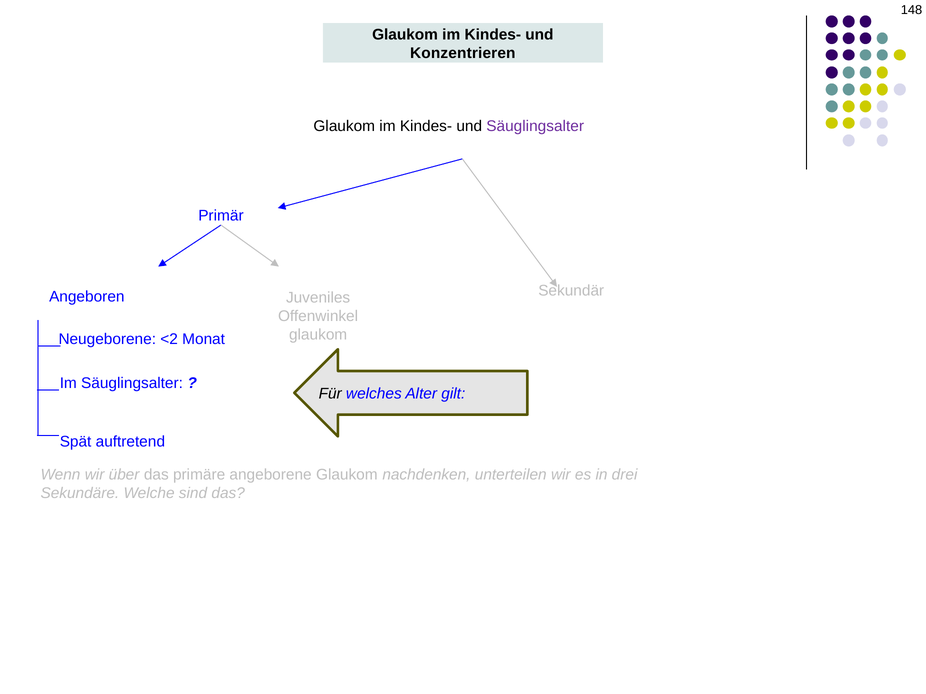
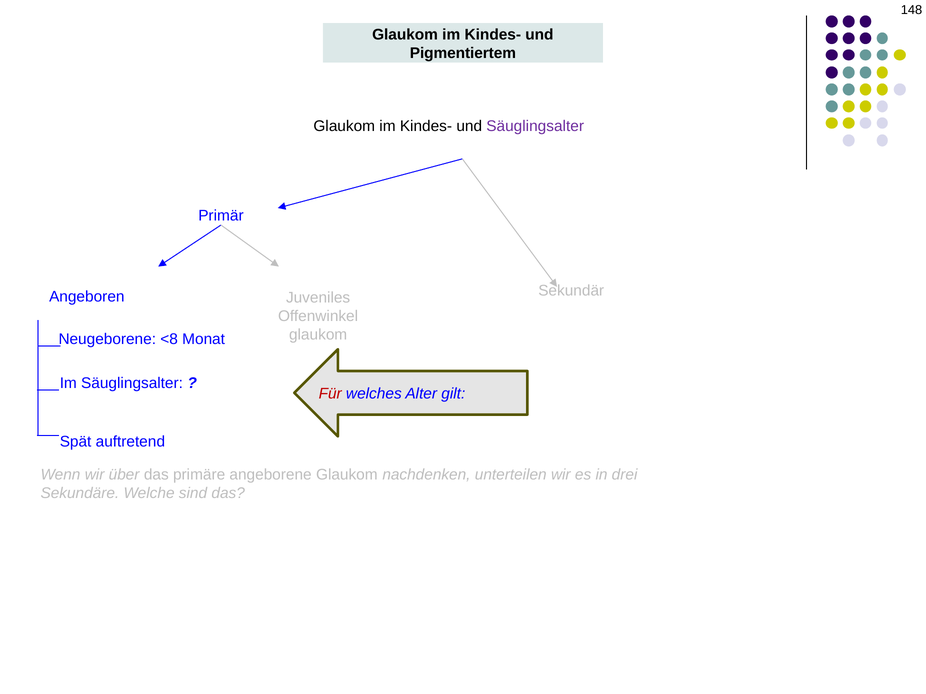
Konzentrieren: Konzentrieren -> Pigmentiertem
<2: <2 -> <8
Für colour: black -> red
